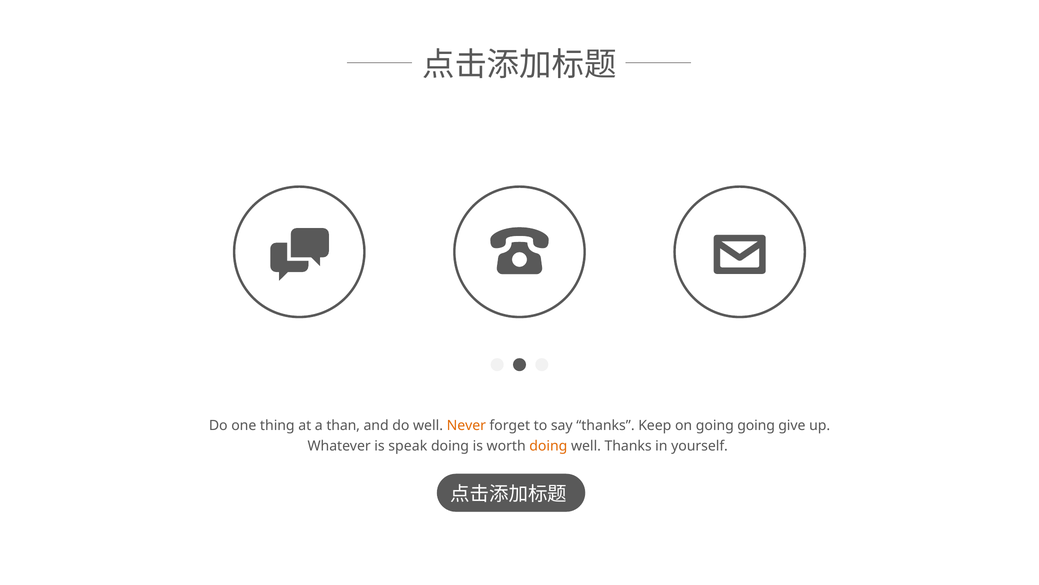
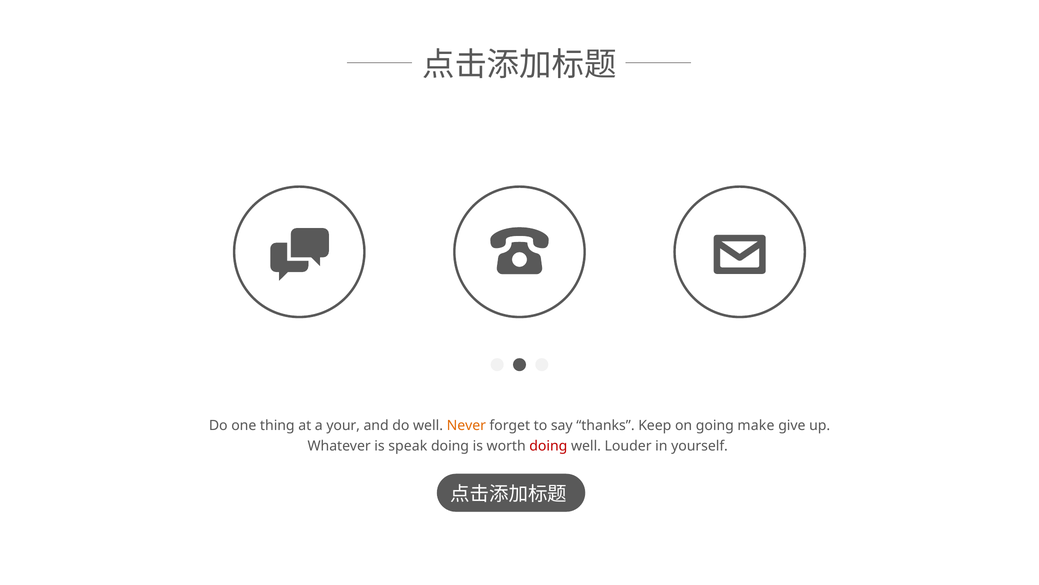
than: than -> your
going going: going -> make
doing at (548, 446) colour: orange -> red
well Thanks: Thanks -> Louder
